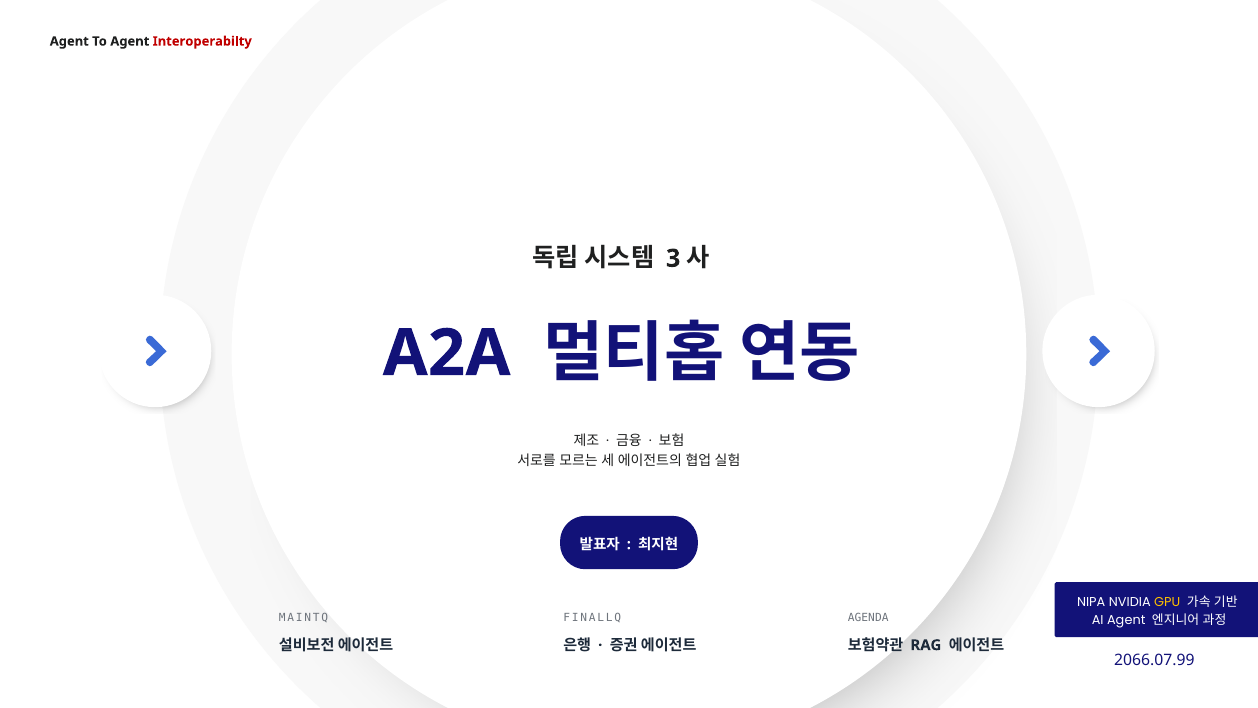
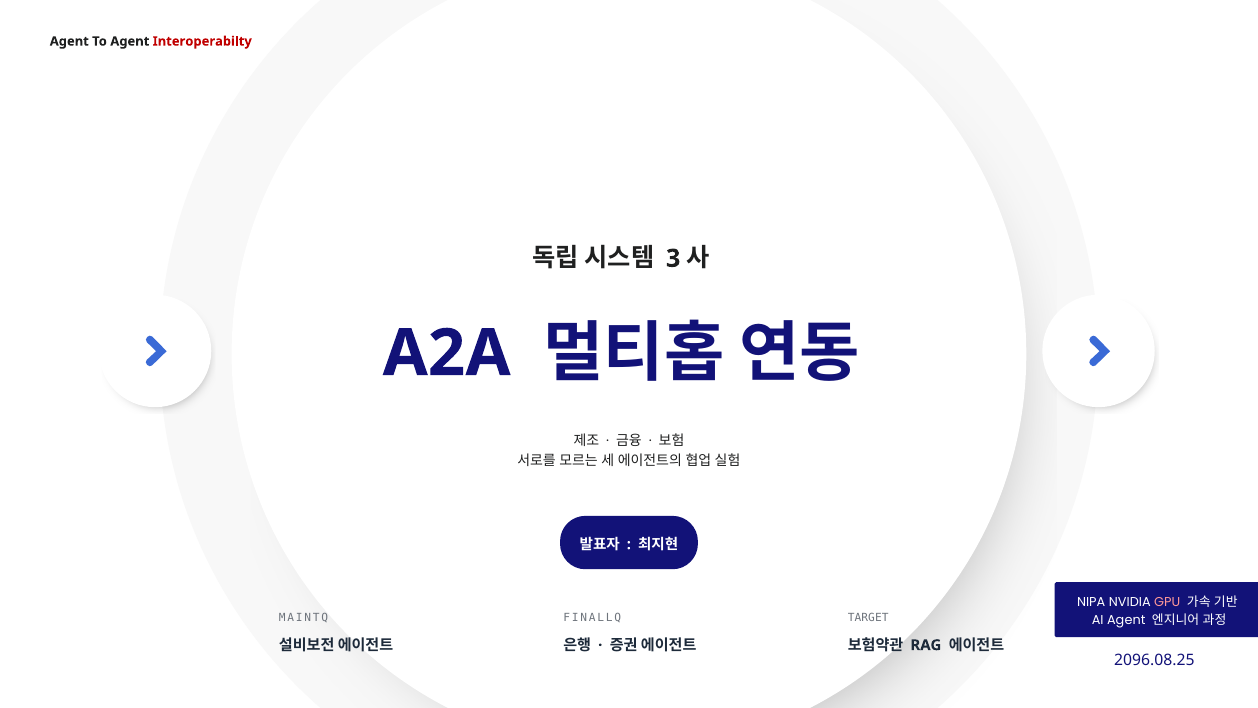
GPU colour: yellow -> pink
AGENDA: AGENDA -> TARGET
2066.07.99: 2066.07.99 -> 2096.08.25
